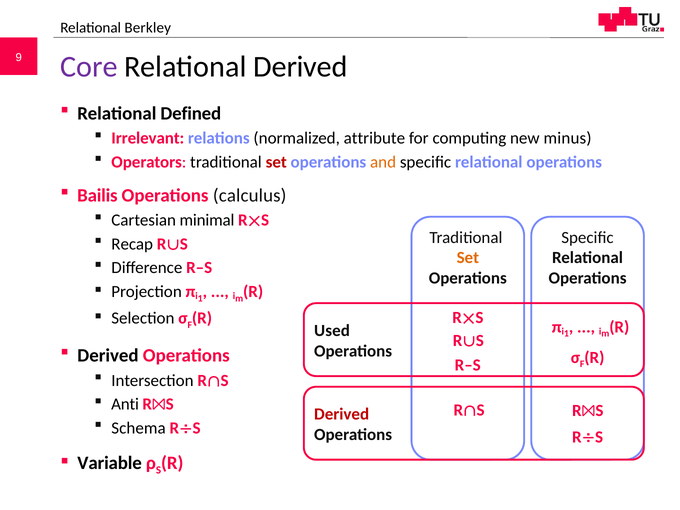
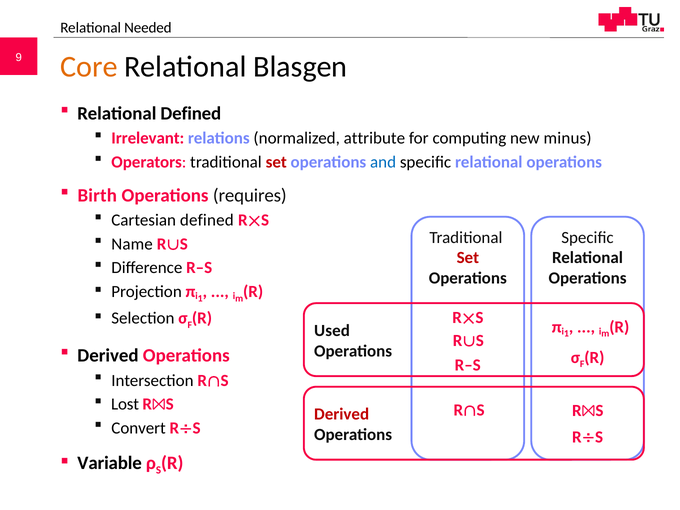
Berkley: Berkley -> Needed
Core colour: purple -> orange
Relational Derived: Derived -> Blasgen
and at (383, 162) colour: orange -> blue
Bailis: Bailis -> Birth
Operations calculus: calculus -> requires
Cartesian minimal: minimal -> defined
Recap: Recap -> Name
Set at (468, 258) colour: orange -> red
Anti: Anti -> Lost
Schema: Schema -> Convert
